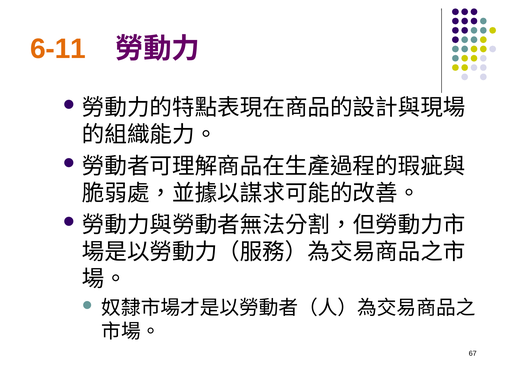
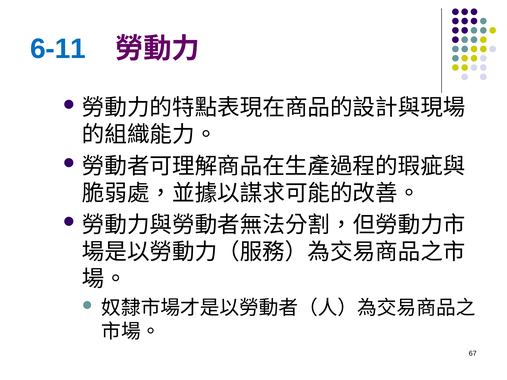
6-11 colour: orange -> blue
